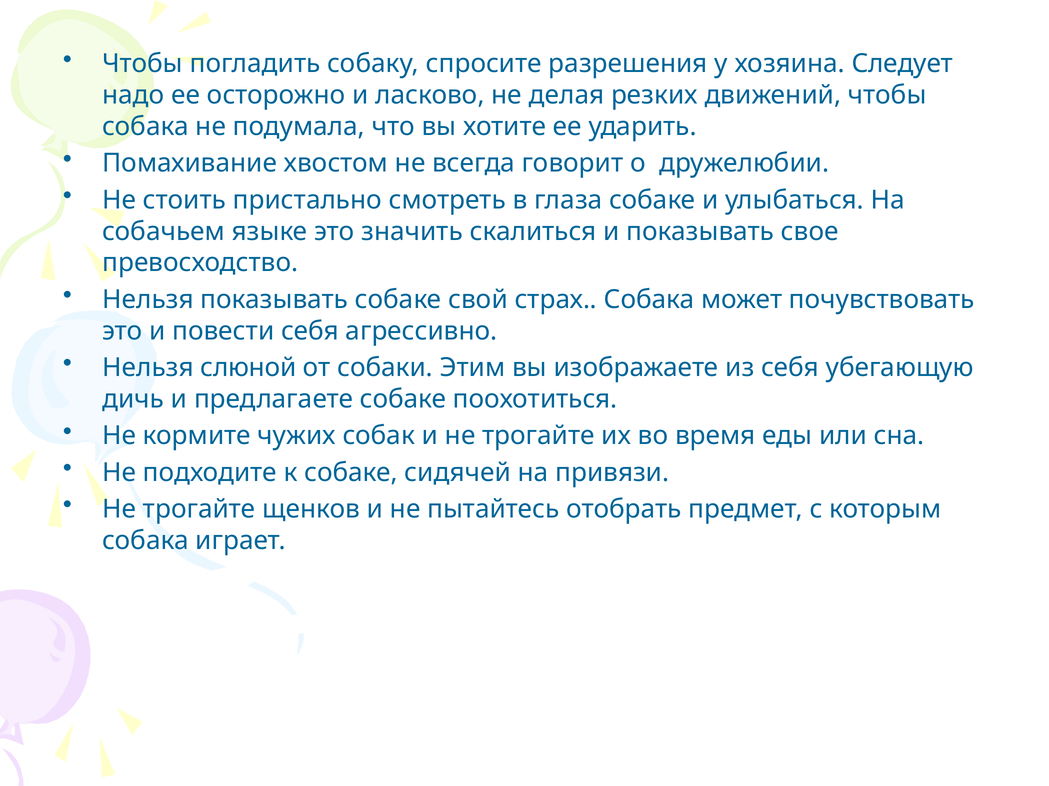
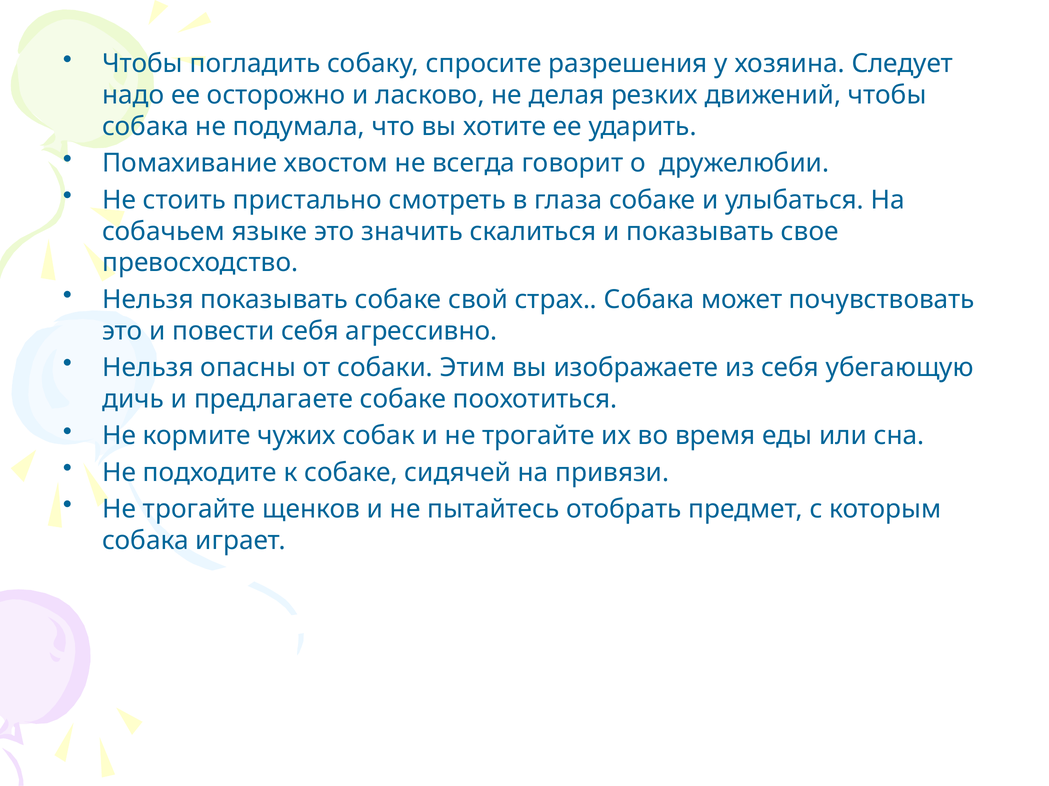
слюной: слюной -> опасны
